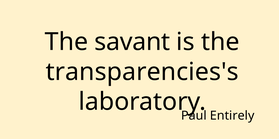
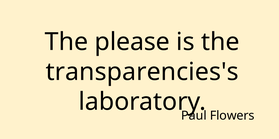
savant: savant -> please
Entirely: Entirely -> Flowers
